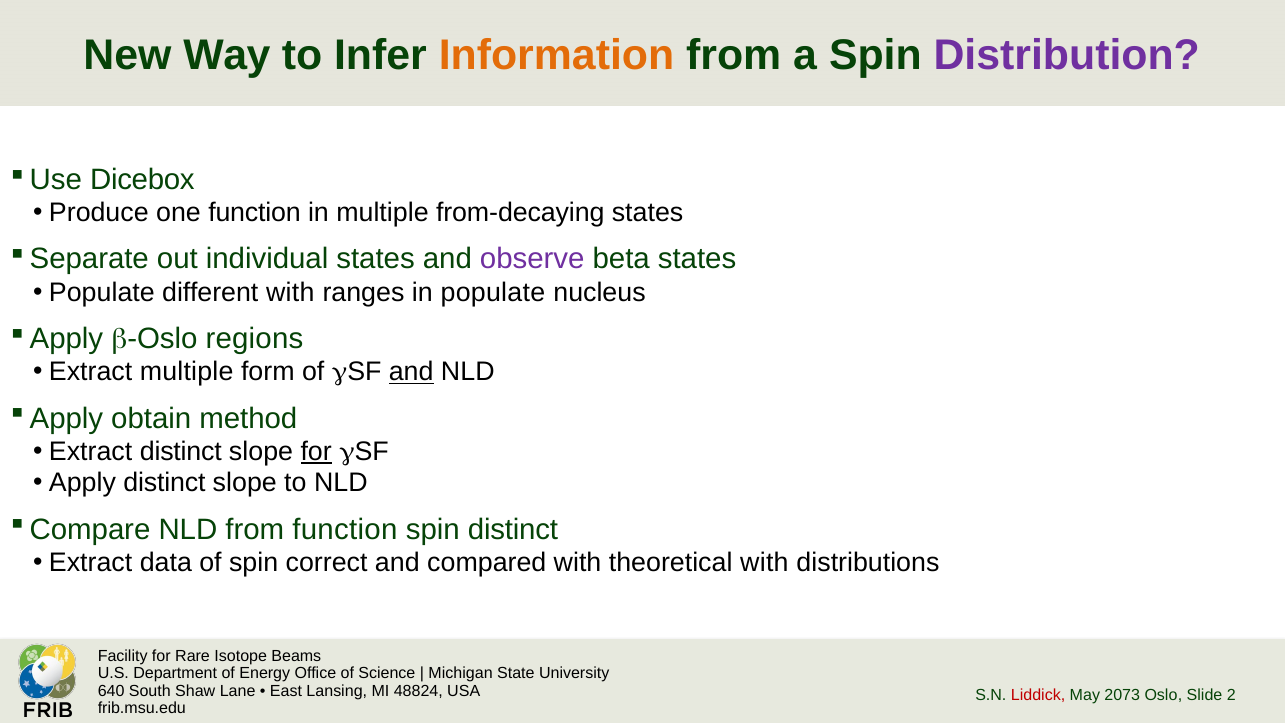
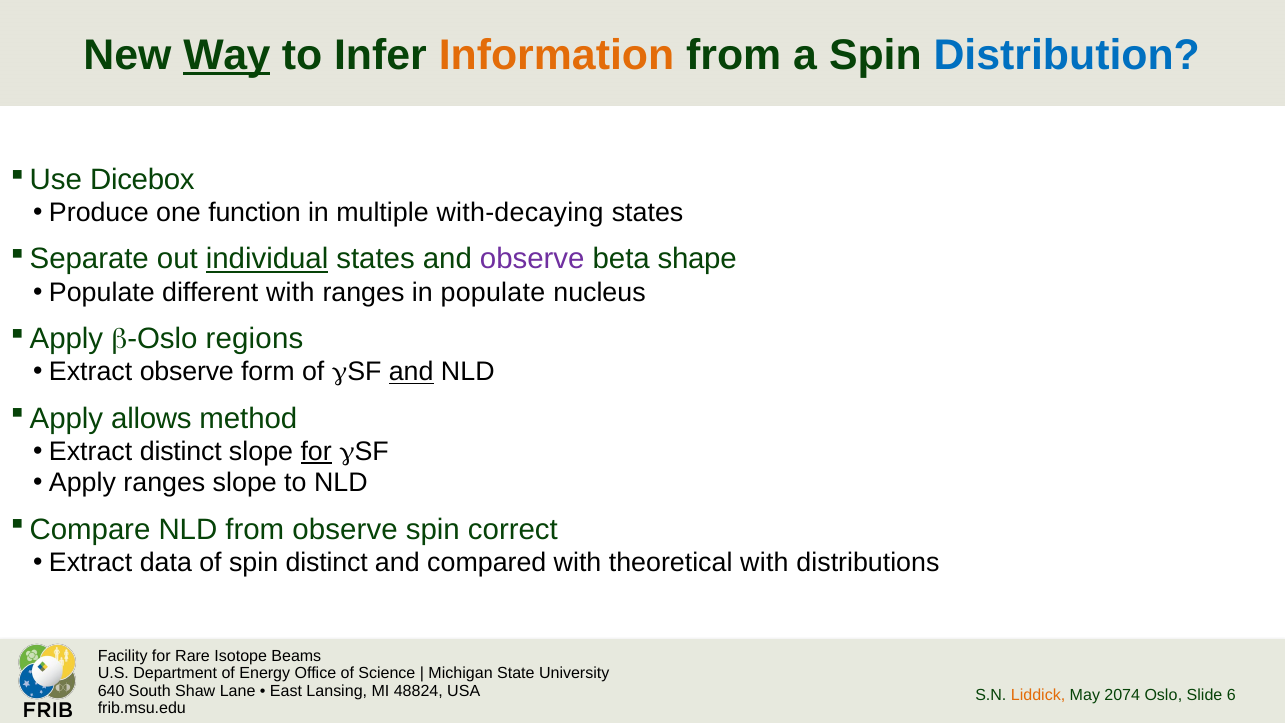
Way underline: none -> present
Distribution colour: purple -> blue
from-decaying: from-decaying -> with-decaying
individual underline: none -> present
beta states: states -> shape
Extract multiple: multiple -> observe
obtain: obtain -> allows
Apply distinct: distinct -> ranges
from function: function -> observe
spin distinct: distinct -> correct
spin correct: correct -> distinct
Liddick colour: red -> orange
2073: 2073 -> 2074
2: 2 -> 6
